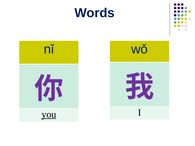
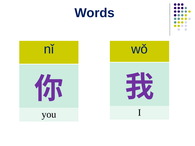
you underline: present -> none
